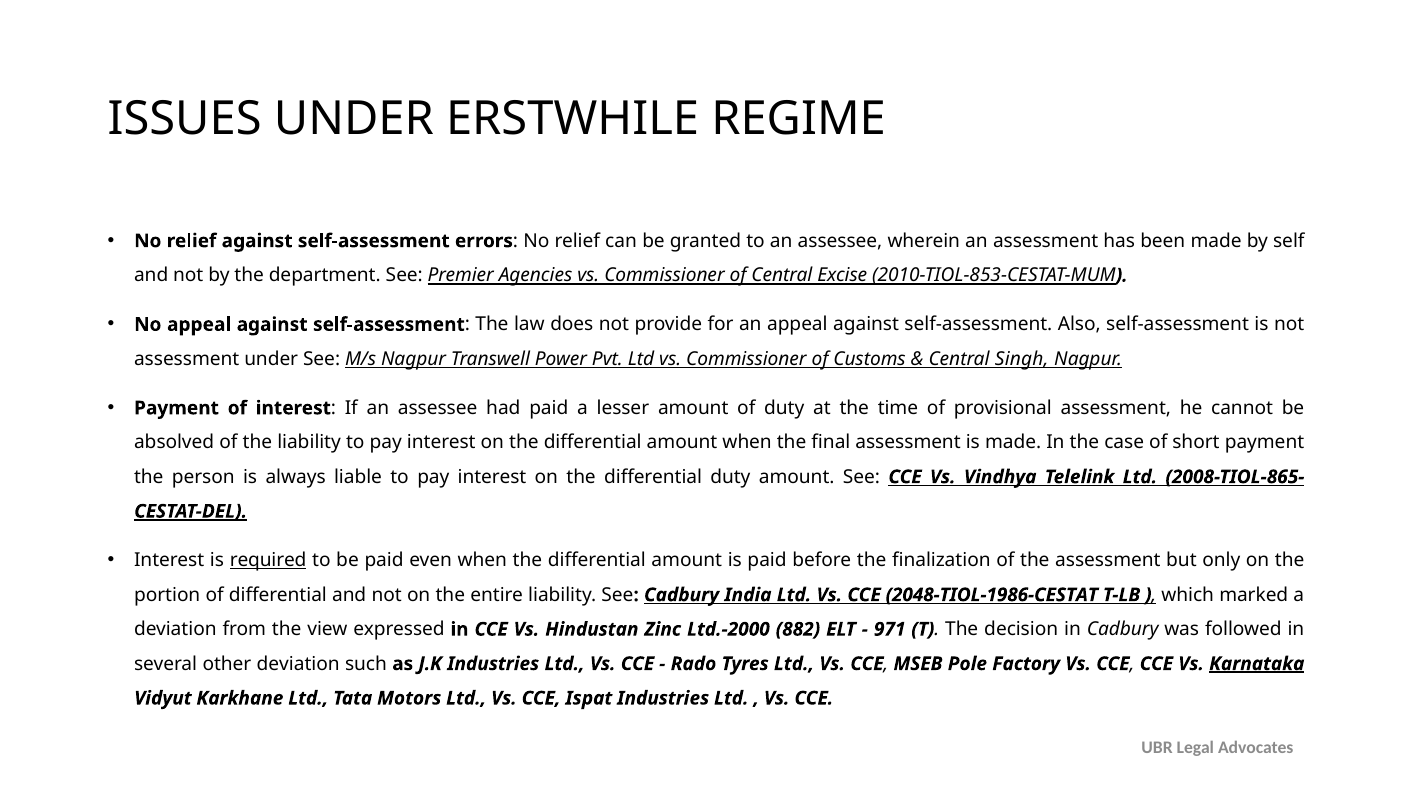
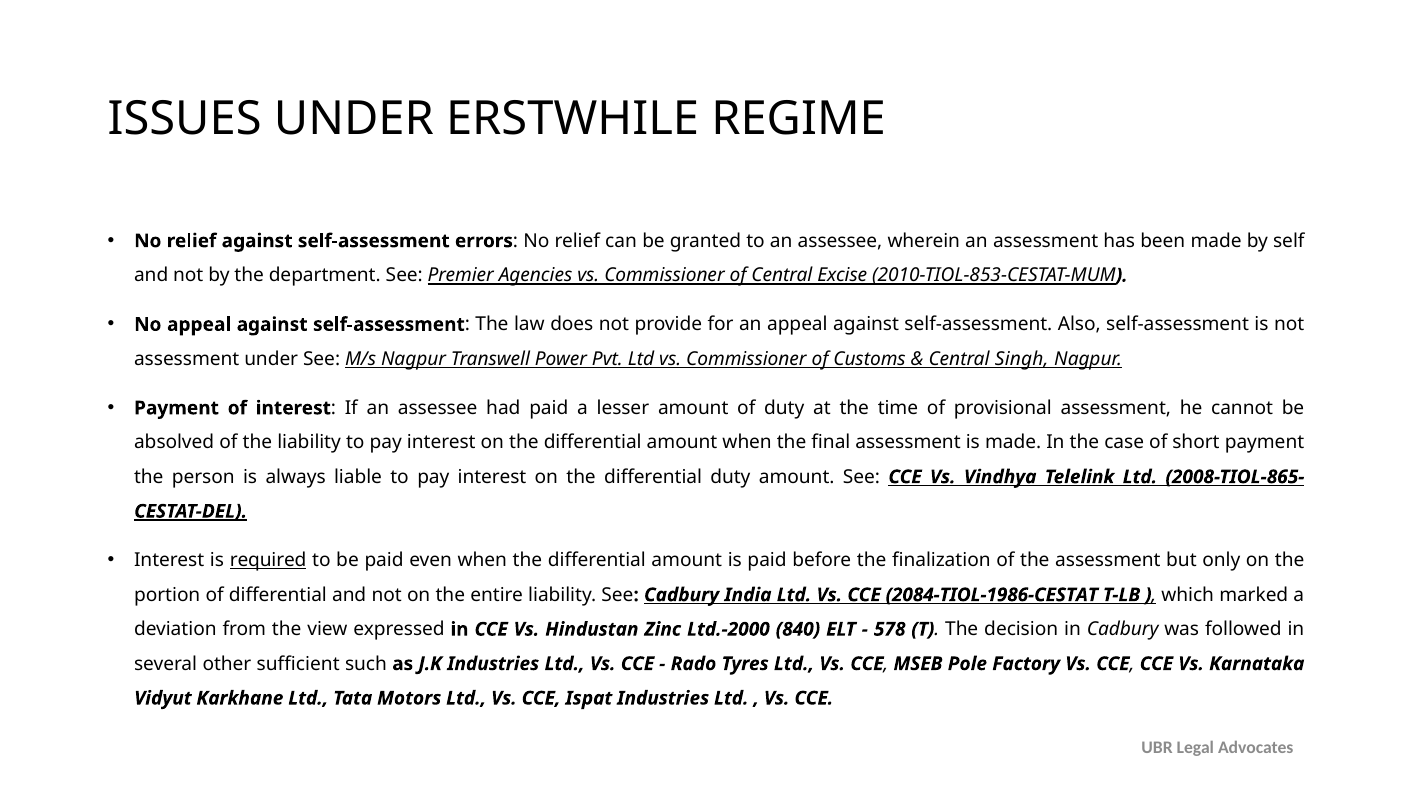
2048-TIOL-1986-CESTAT: 2048-TIOL-1986-CESTAT -> 2084-TIOL-1986-CESTAT
882: 882 -> 840
971: 971 -> 578
other deviation: deviation -> sufficient
Karnataka underline: present -> none
